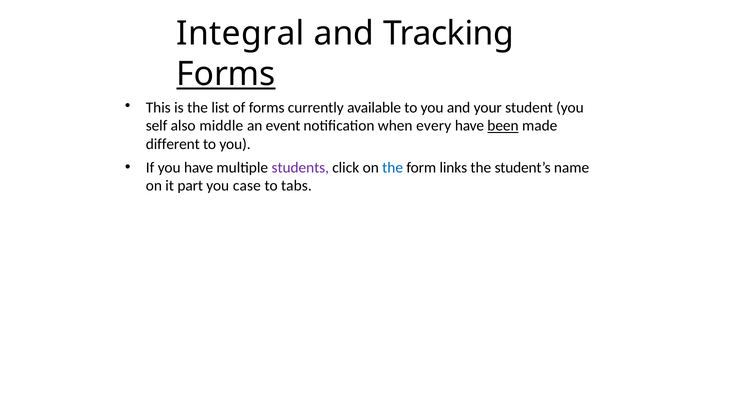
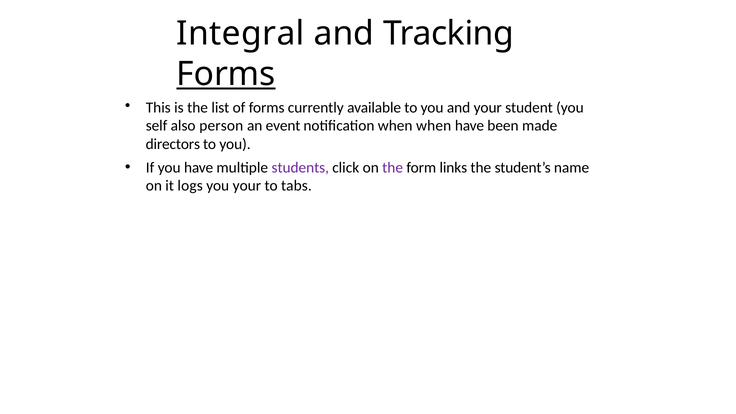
middle: middle -> person
when every: every -> when
been underline: present -> none
different: different -> directors
the at (393, 168) colour: blue -> purple
part: part -> logs
you case: case -> your
